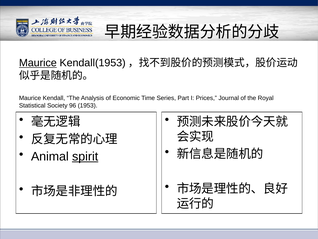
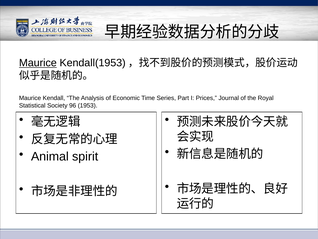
spirit underline: present -> none
